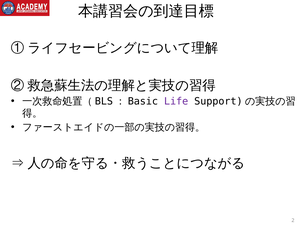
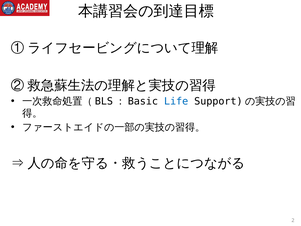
Life colour: purple -> blue
